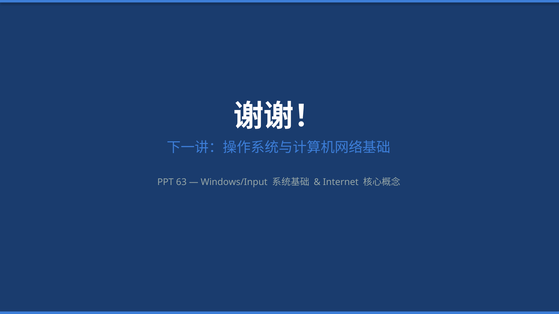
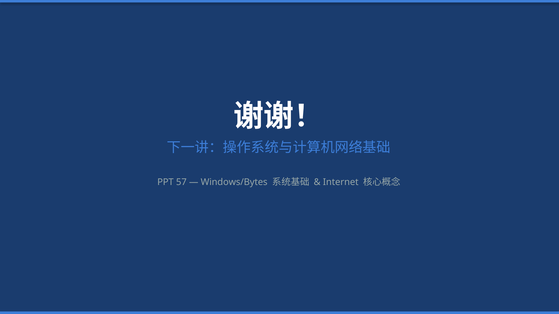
63: 63 -> 57
Windows/Input: Windows/Input -> Windows/Bytes
